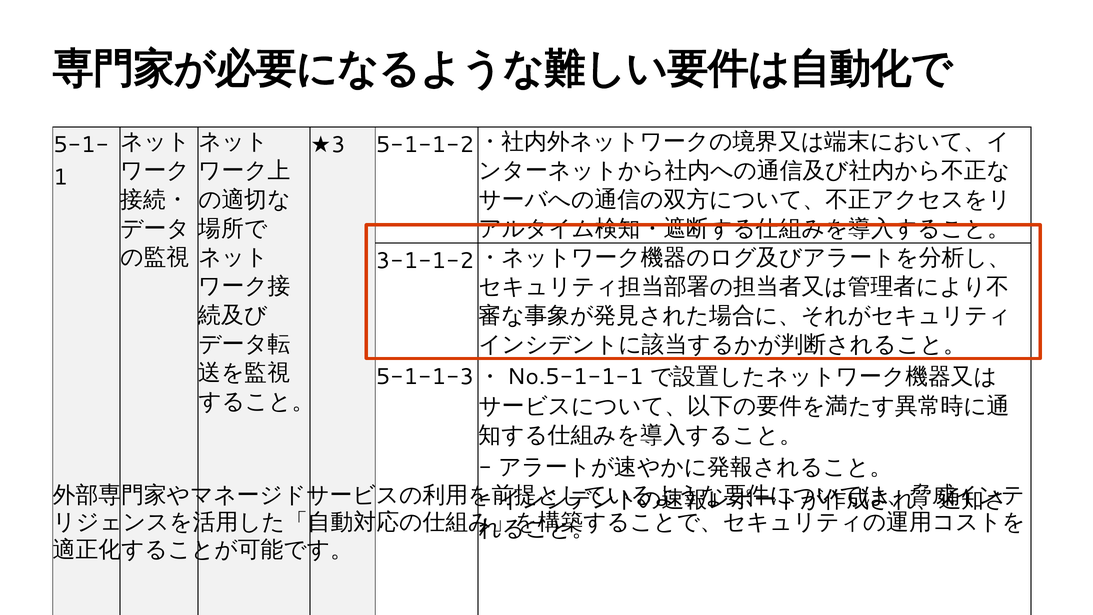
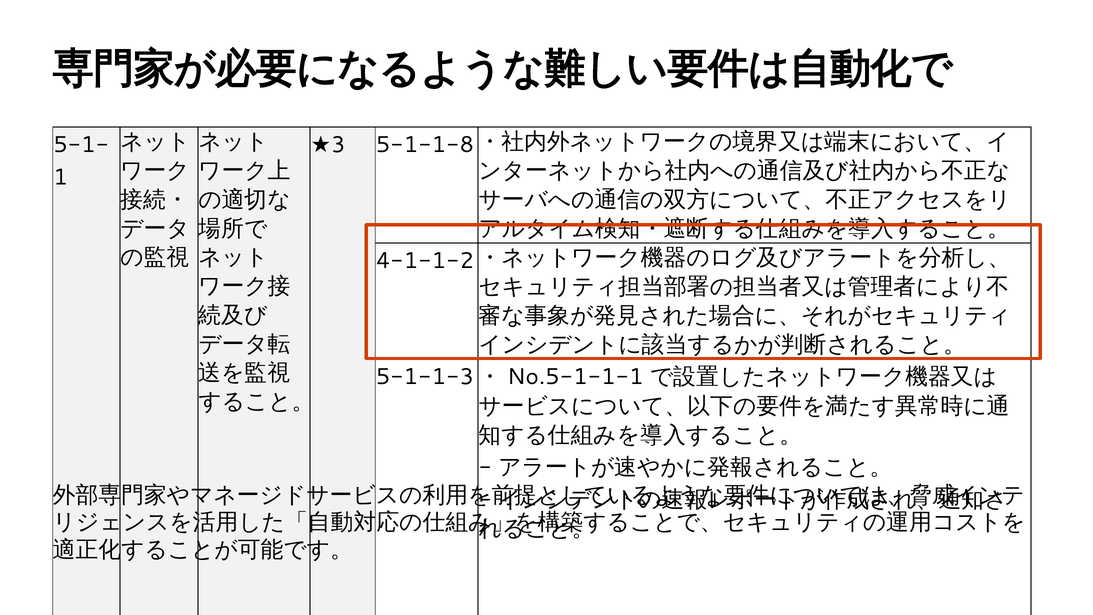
5-1-1-2: 5-1-1-2 -> 5-1-1-8
3-1-1-2: 3-1-1-2 -> 4-1-1-2
